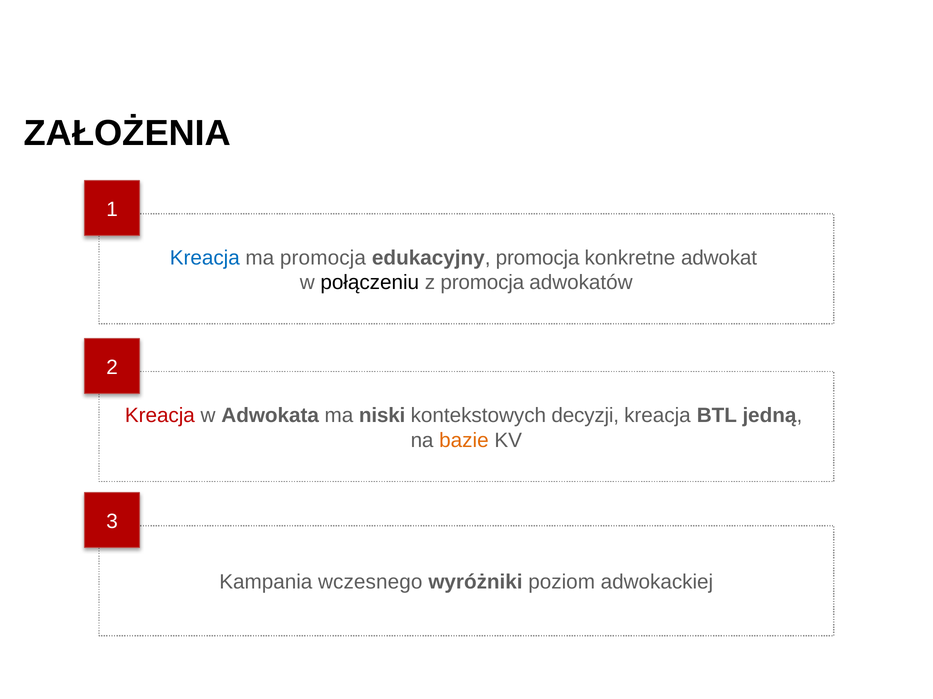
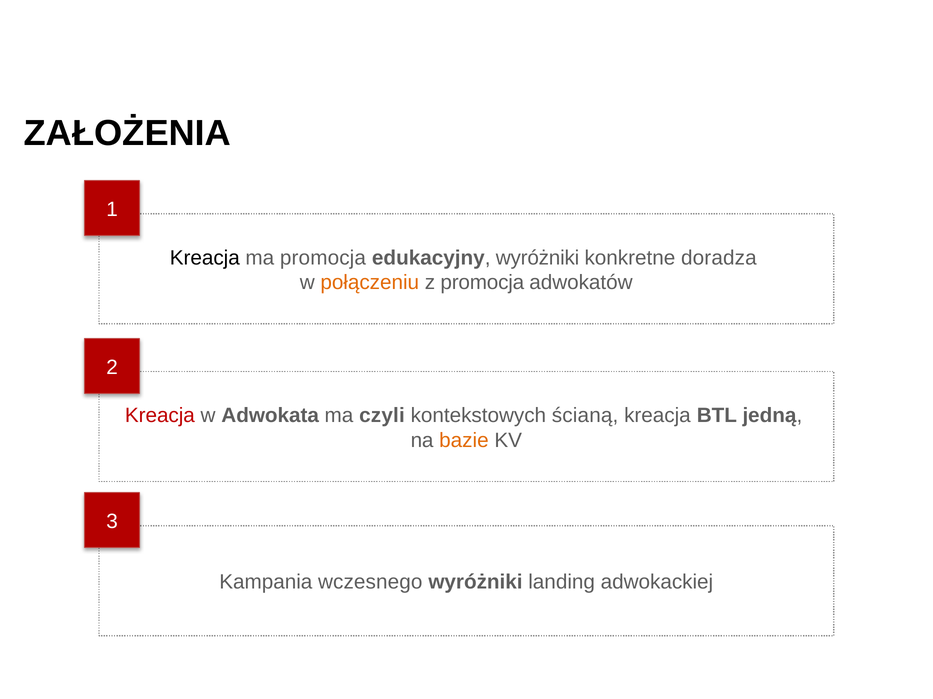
Kreacja at (205, 258) colour: blue -> black
edukacyjny promocja: promocja -> wyróżniki
adwokat: adwokat -> doradza
połączeniu colour: black -> orange
niski: niski -> czyli
decyzji: decyzji -> ścianą
poziom: poziom -> landing
